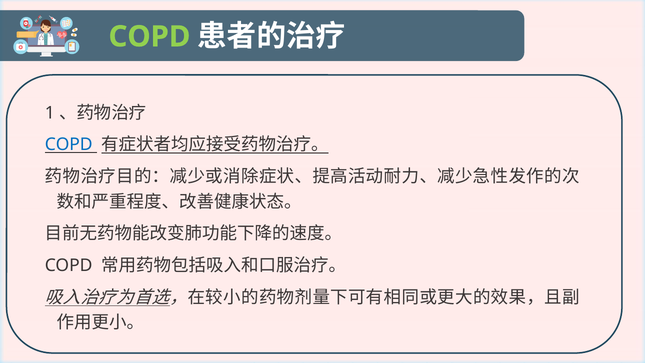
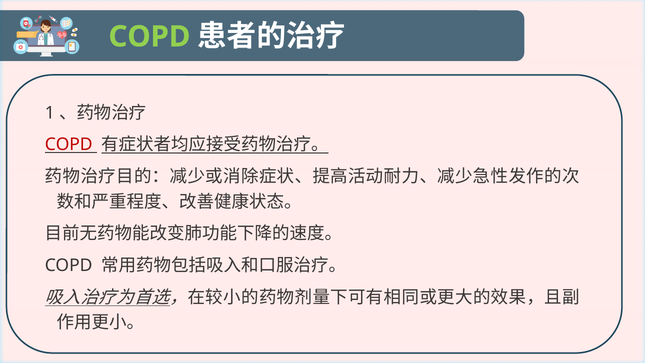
COPD at (69, 145) colour: blue -> red
